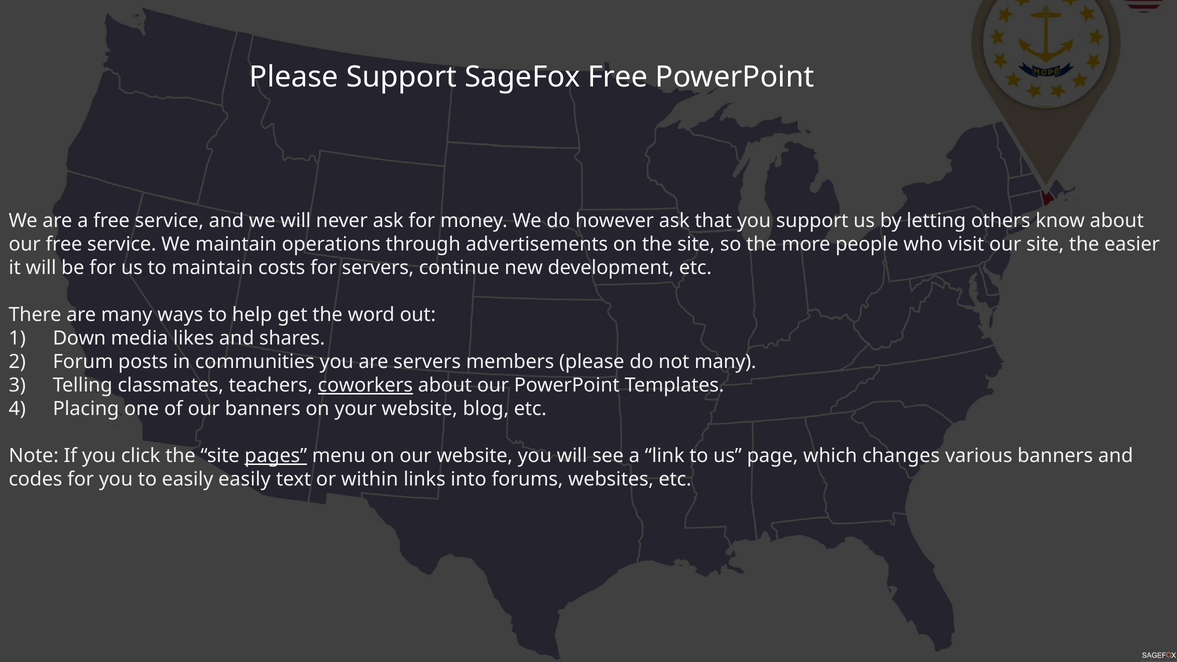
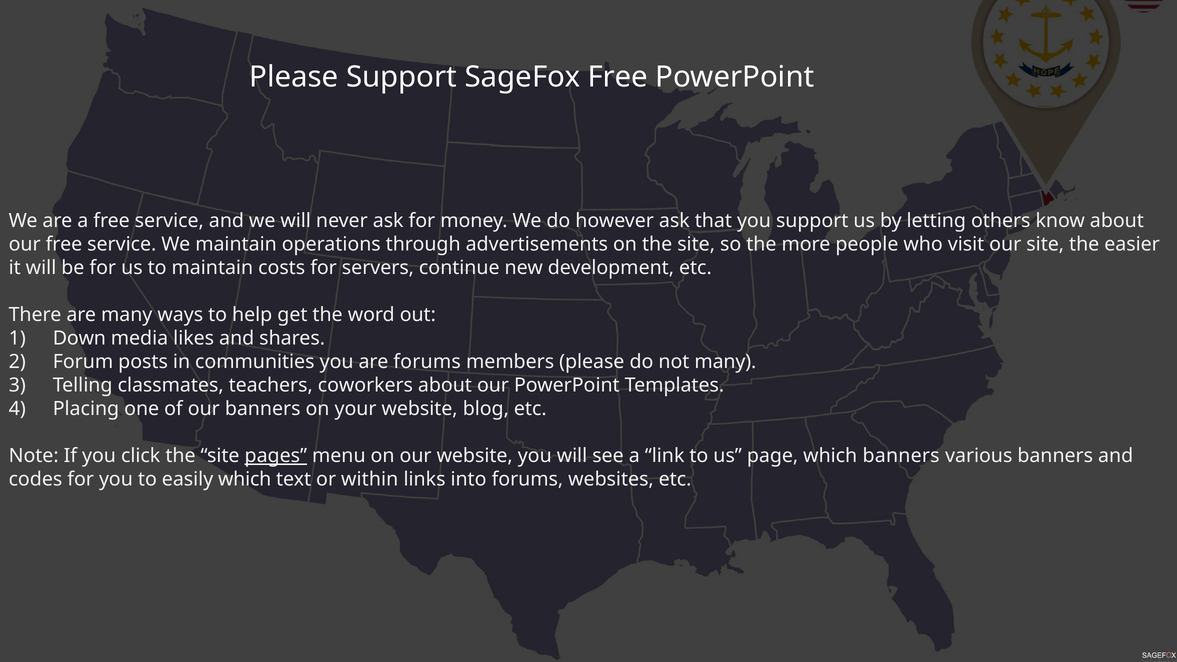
are servers: servers -> forums
coworkers underline: present -> none
which changes: changes -> banners
easily easily: easily -> which
